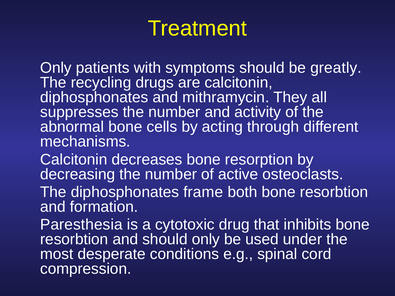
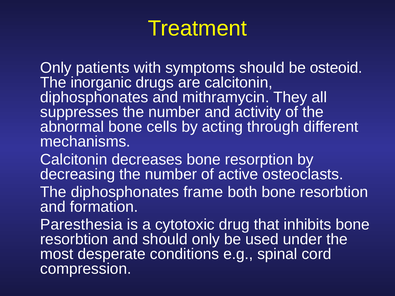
greatly: greatly -> osteoid
recycling: recycling -> inorganic
